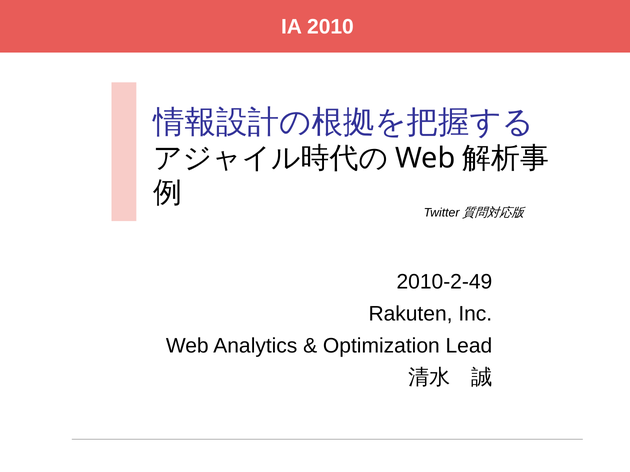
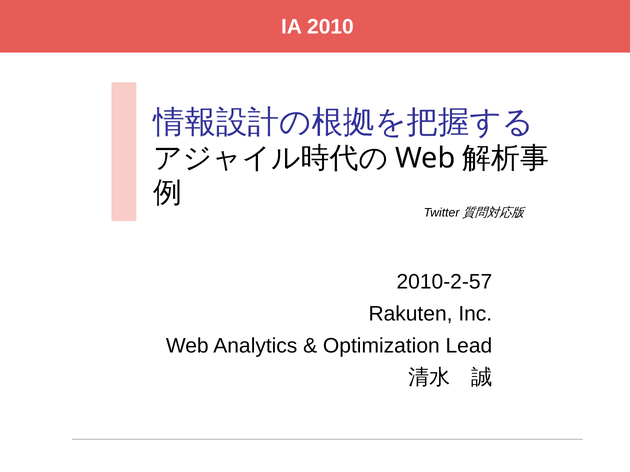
2010-2-49: 2010-2-49 -> 2010-2-57
